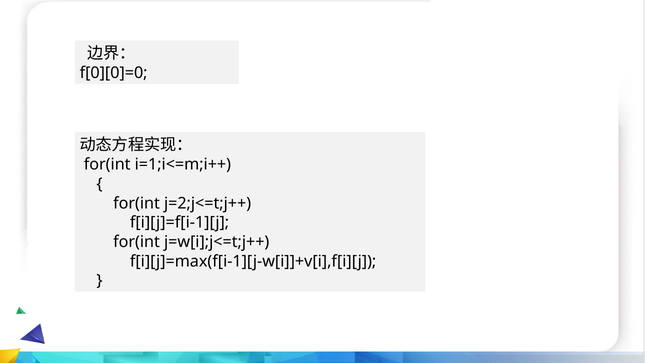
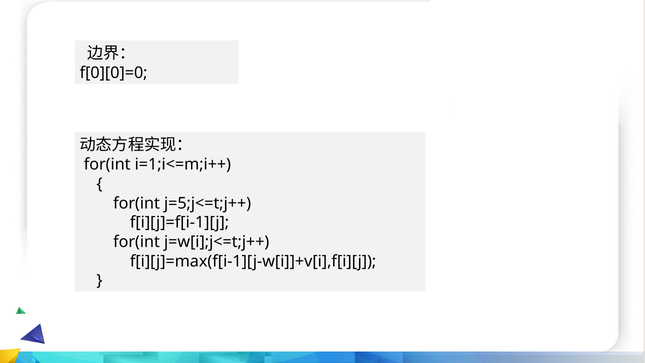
j=2;j<=t;j++: j=2;j<=t;j++ -> j=5;j<=t;j++
